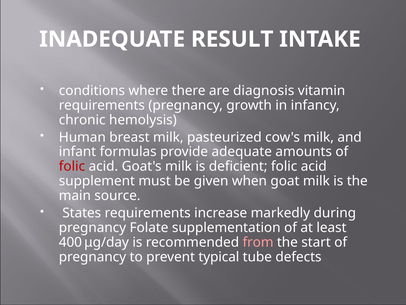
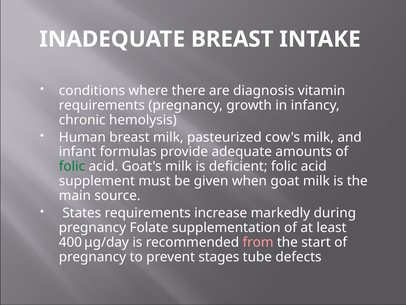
INADEQUATE RESULT: RESULT -> BREAST
folic at (72, 166) colour: red -> green
typical: typical -> stages
